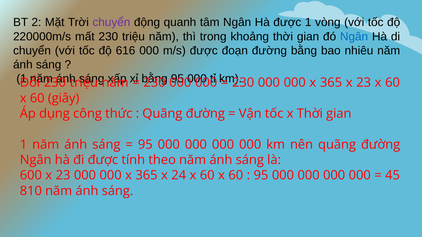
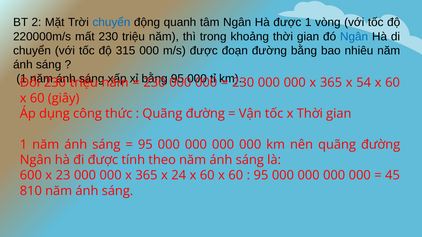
chuyển at (111, 22) colour: purple -> blue
616: 616 -> 315
365 x 23: 23 -> 54
